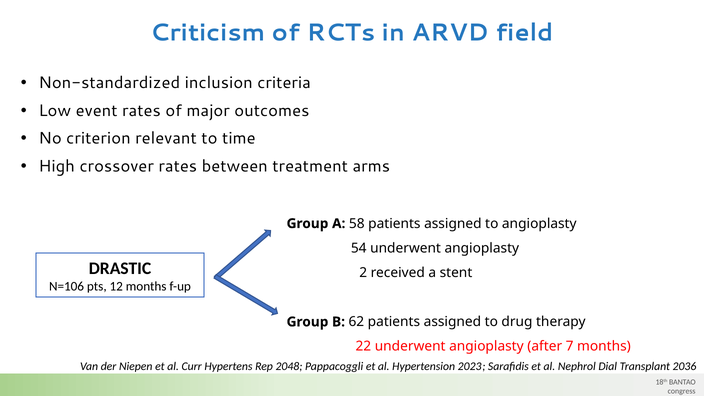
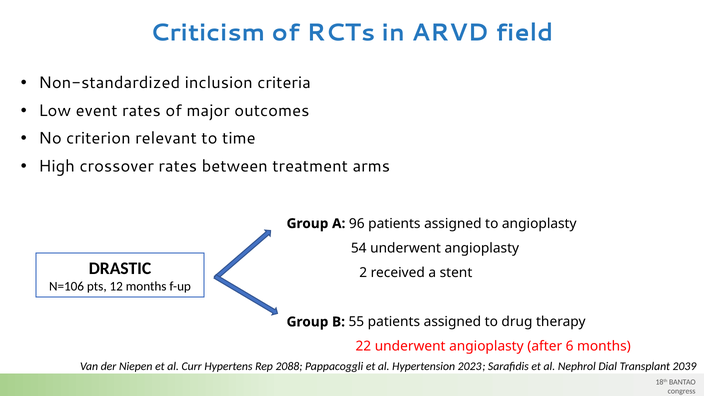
58: 58 -> 96
62: 62 -> 55
7: 7 -> 6
2048: 2048 -> 2088
2036: 2036 -> 2039
